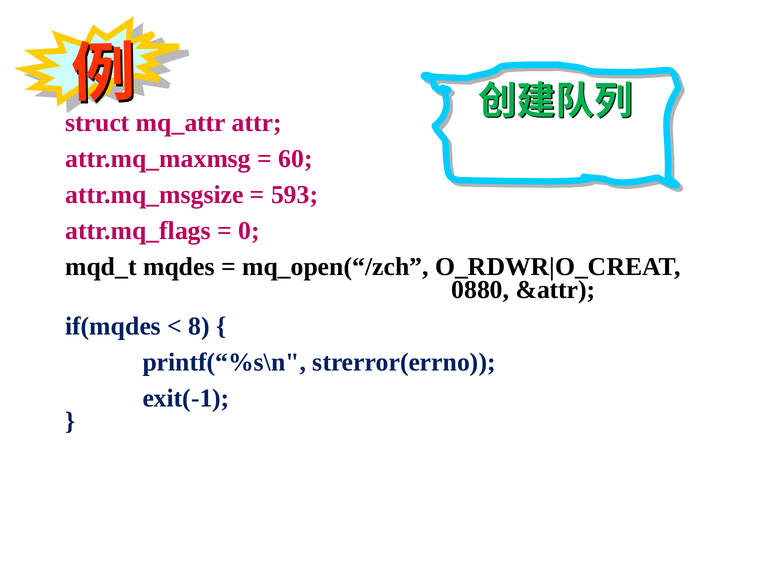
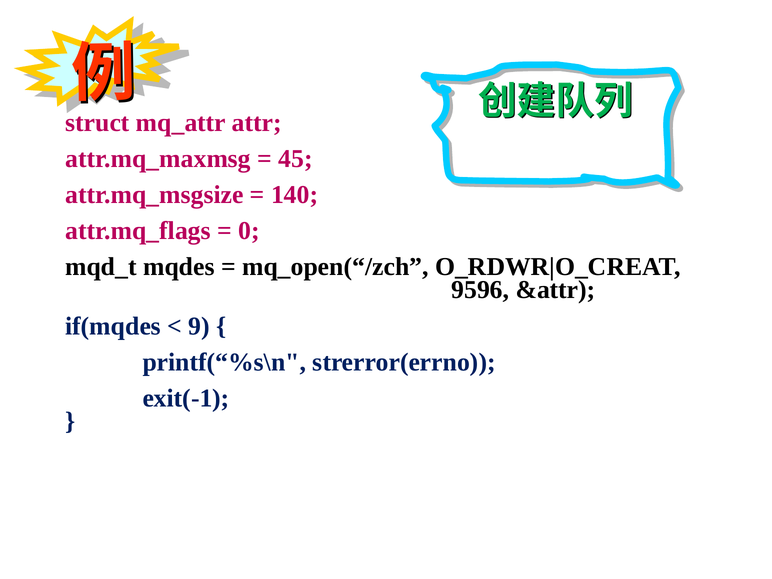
60: 60 -> 45
593: 593 -> 140
0880: 0880 -> 9596
8: 8 -> 9
